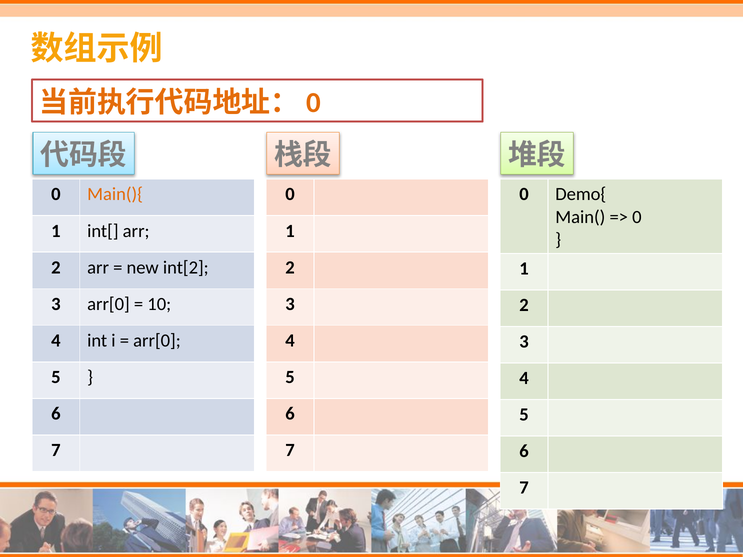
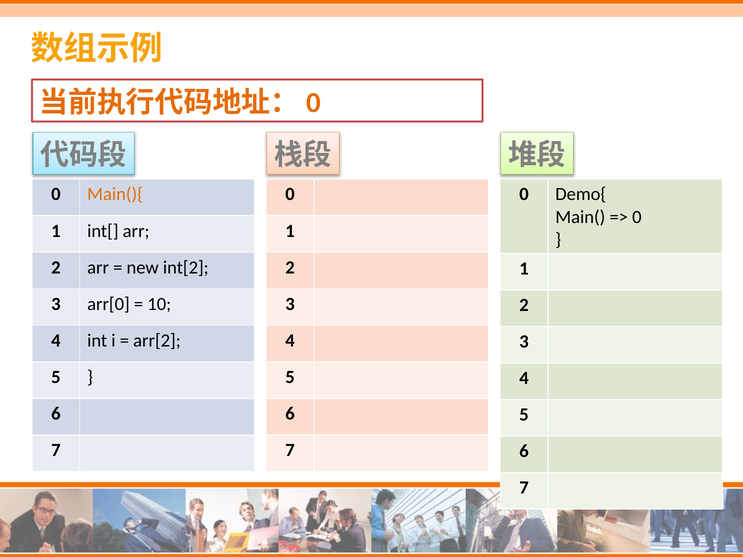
arr[0 at (157, 341): arr[0 -> arr[2
